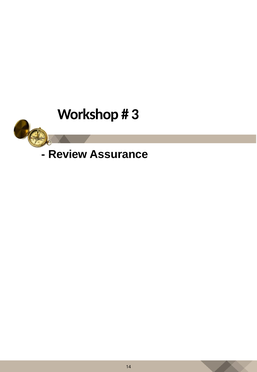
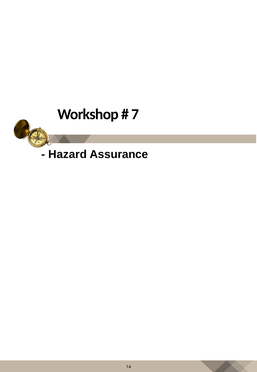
3: 3 -> 7
Review: Review -> Hazard
